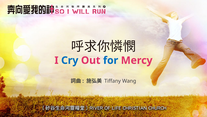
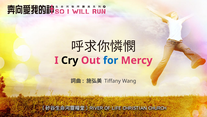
Cry colour: blue -> black
